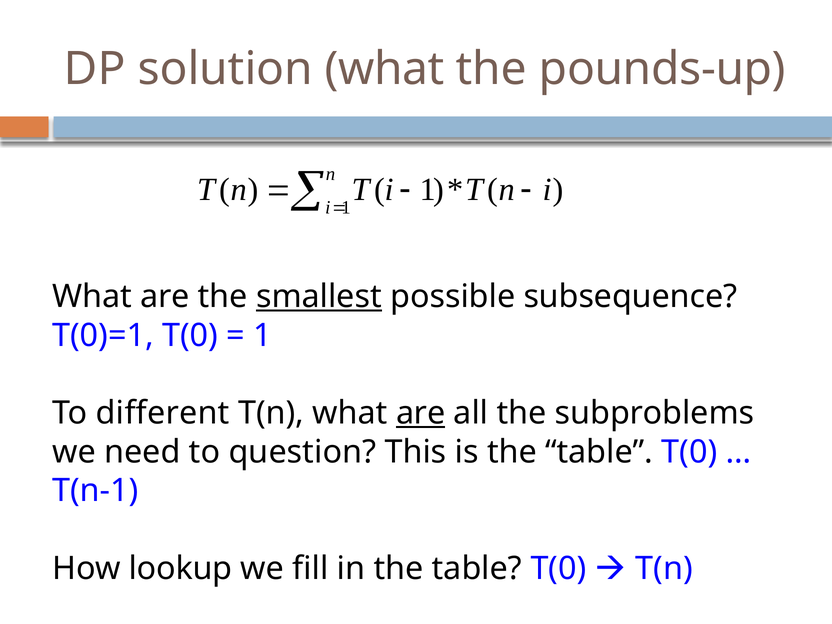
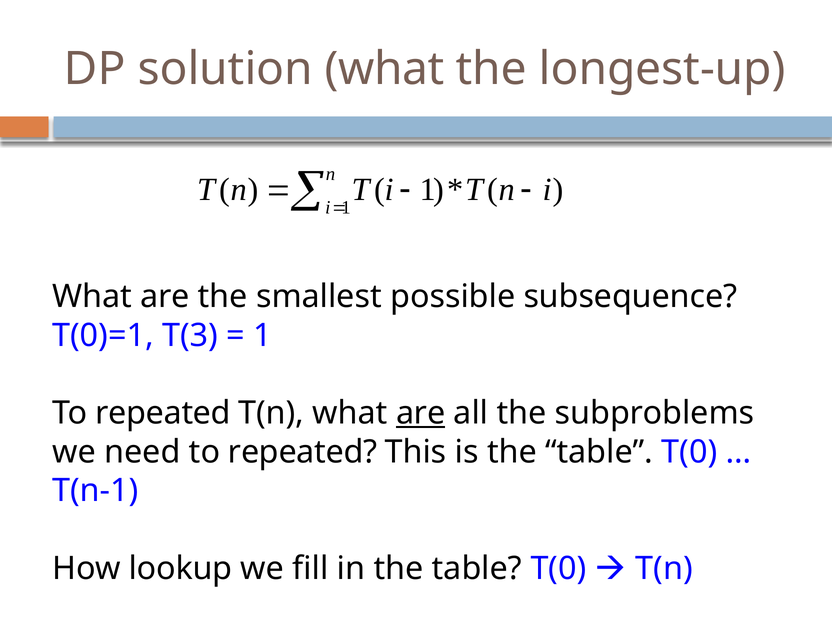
pounds-up: pounds-up -> longest-up
smallest underline: present -> none
T(0)=1 T(0: T(0 -> T(3
different at (163, 413): different -> repeated
need to question: question -> repeated
